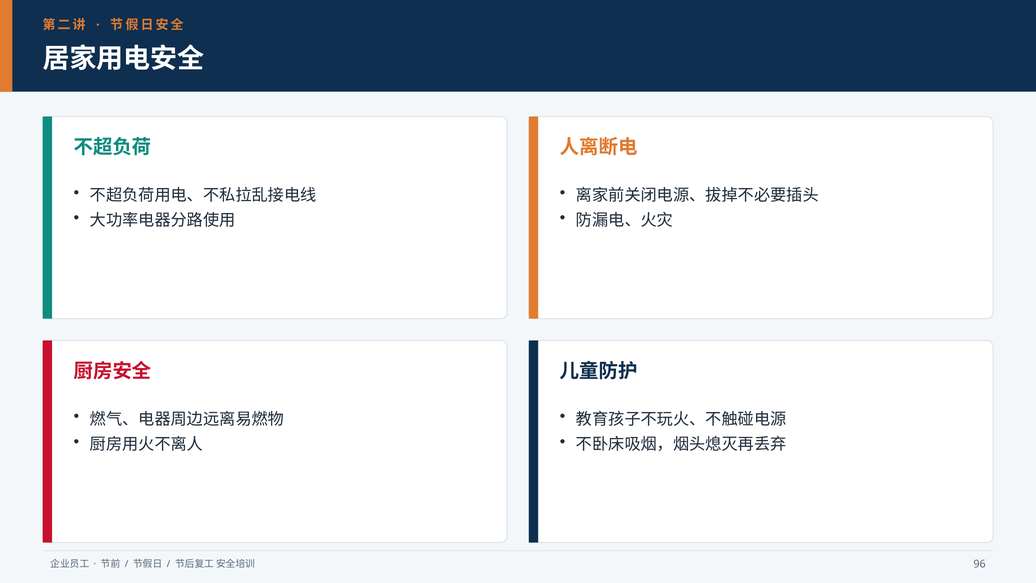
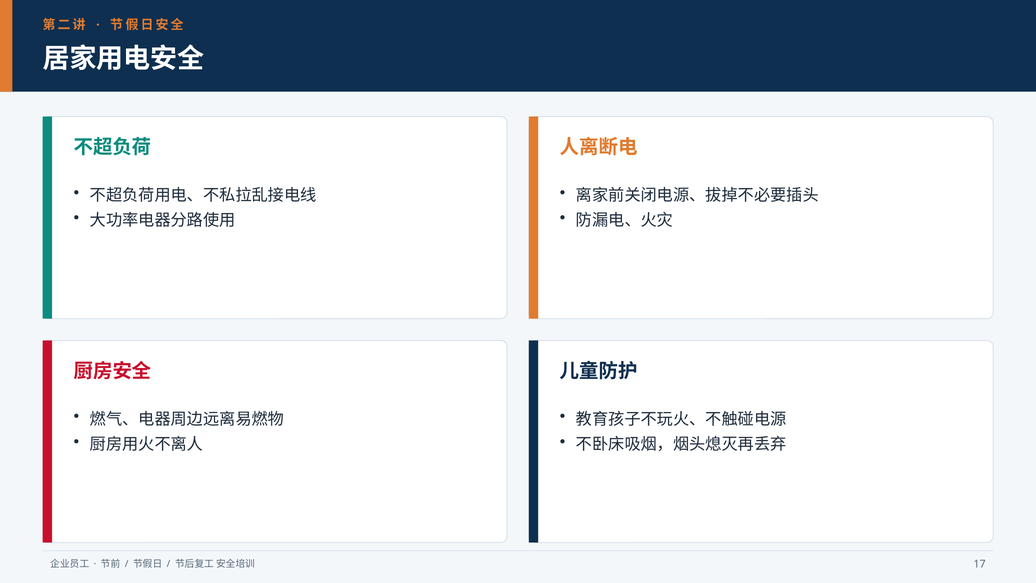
96: 96 -> 17
